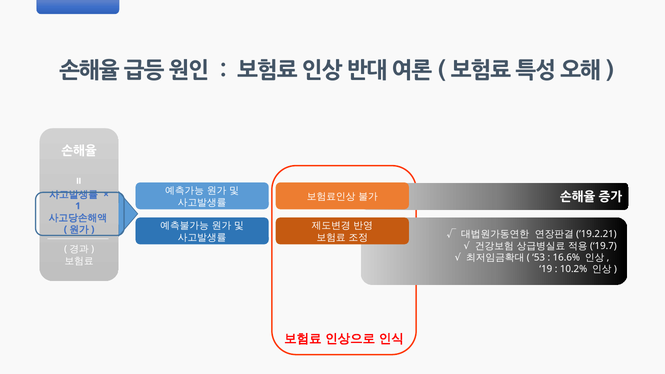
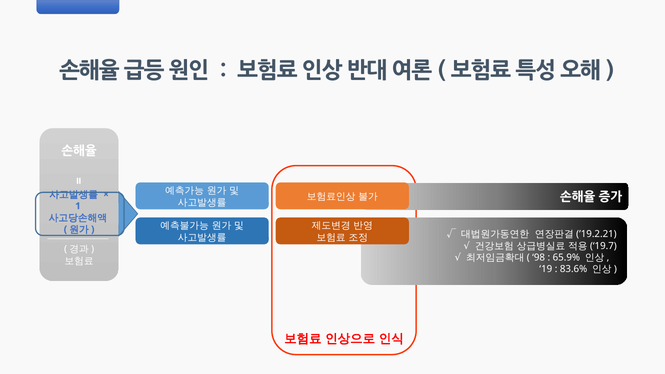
53: 53 -> 98
16.6%: 16.6% -> 65.9%
10.2%: 10.2% -> 83.6%
